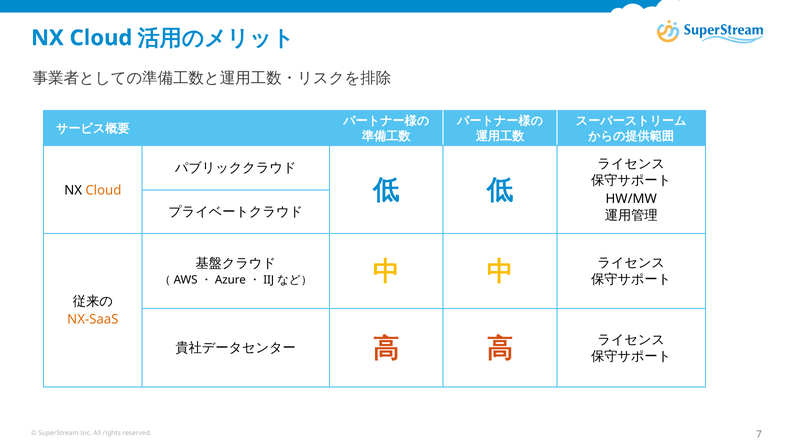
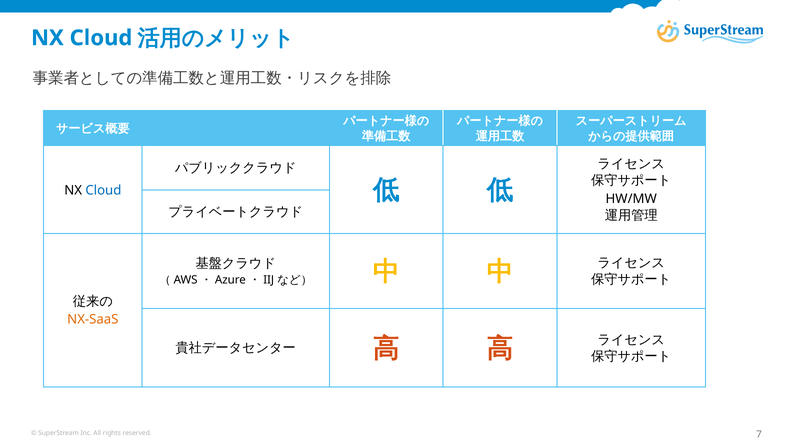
Cloud at (103, 190) colour: orange -> blue
